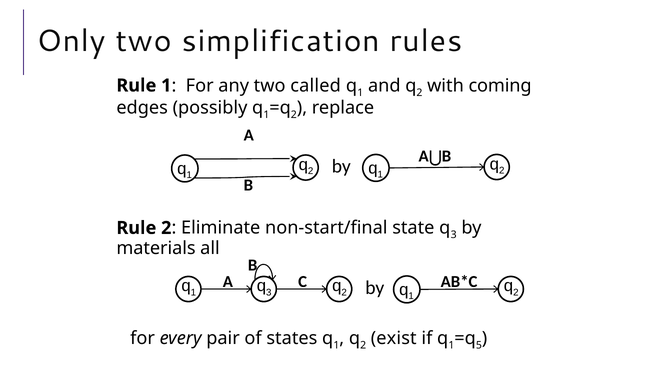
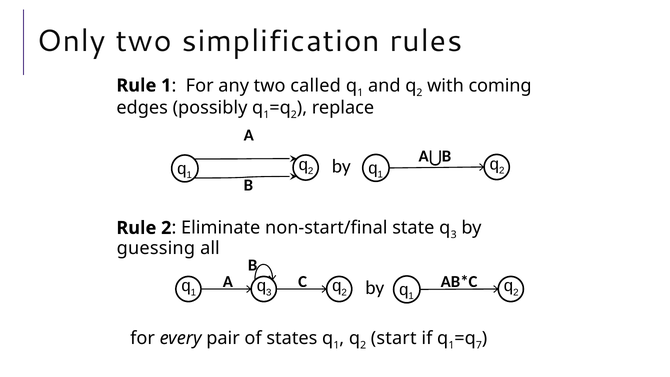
materials: materials -> guessing
exist: exist -> start
5: 5 -> 7
